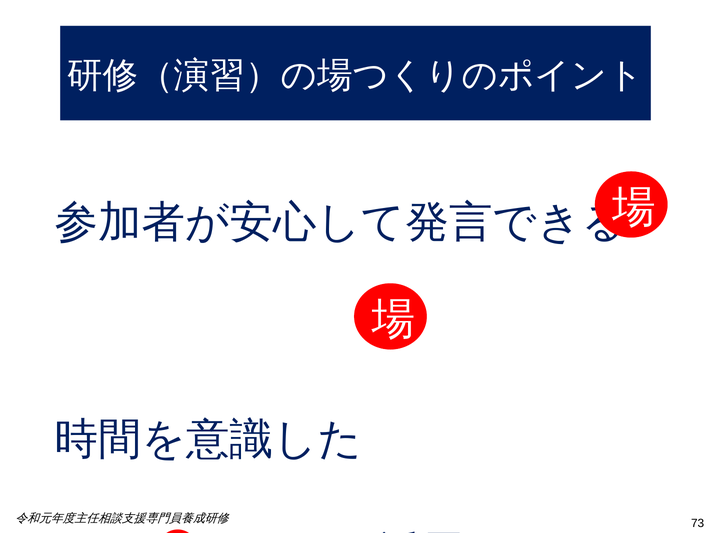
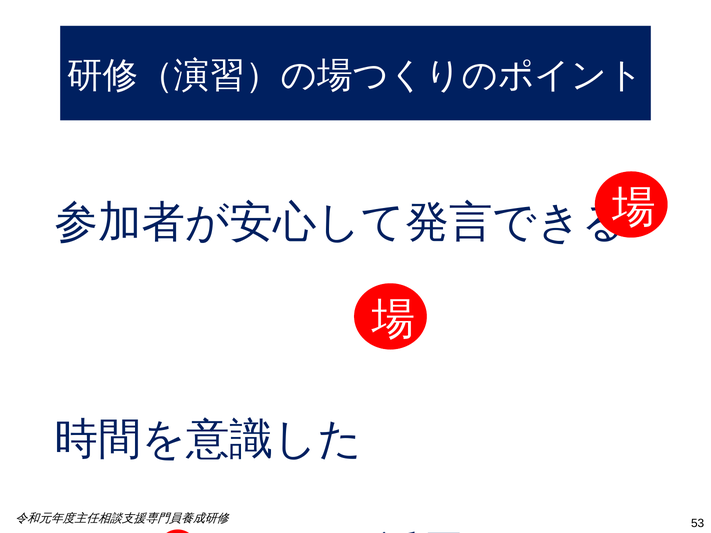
73: 73 -> 53
